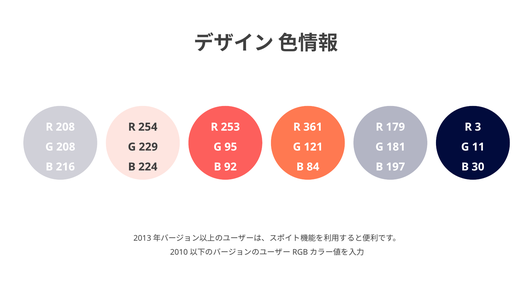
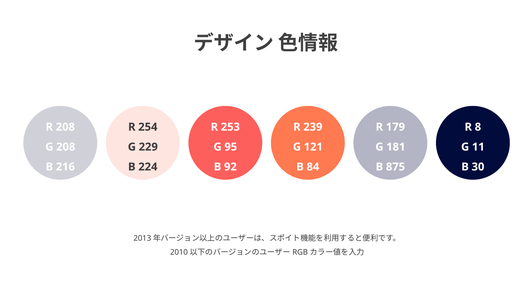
361: 361 -> 239
3: 3 -> 8
197: 197 -> 875
